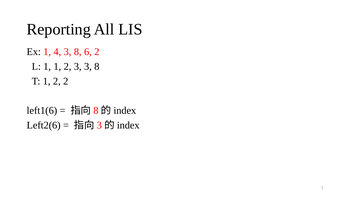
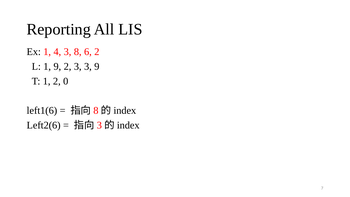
1 1: 1 -> 9
3 3 8: 8 -> 9
2 2: 2 -> 0
